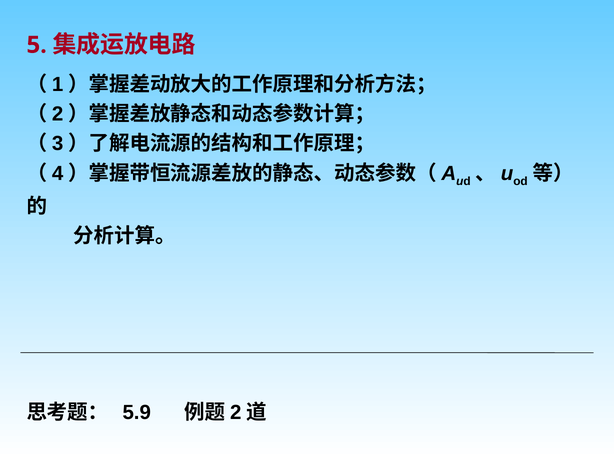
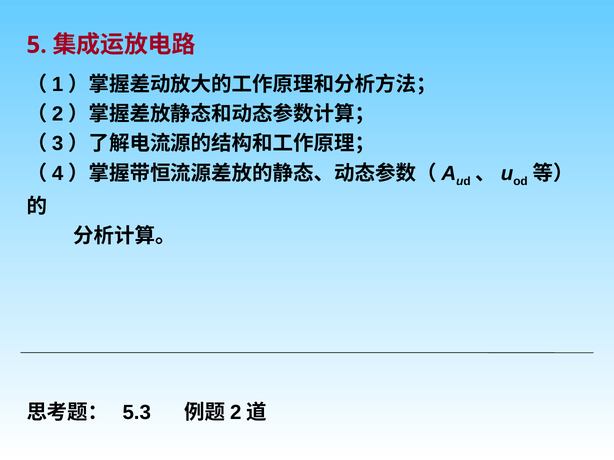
5.9: 5.9 -> 5.3
